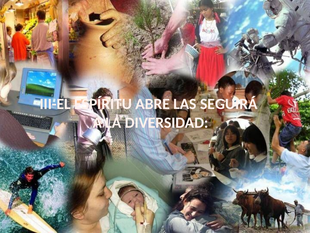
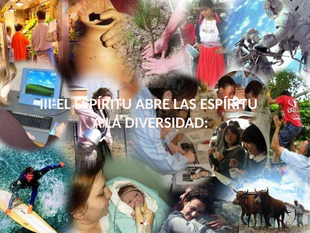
LAS SEGUIRÁ: SEGUIRÁ -> ESPÍRITU
